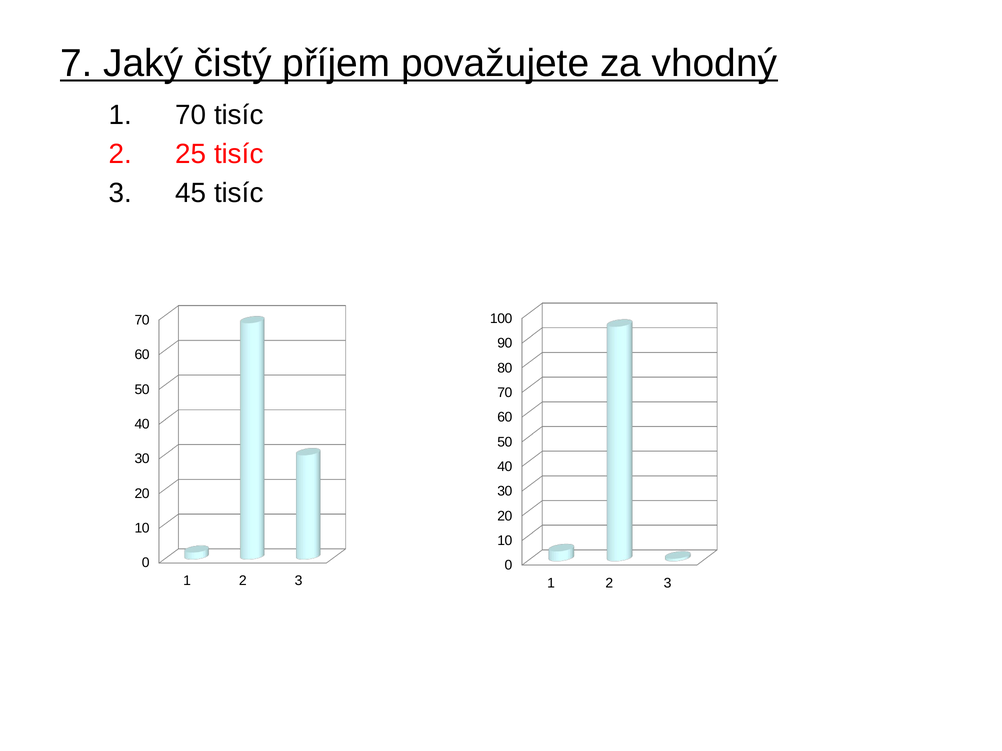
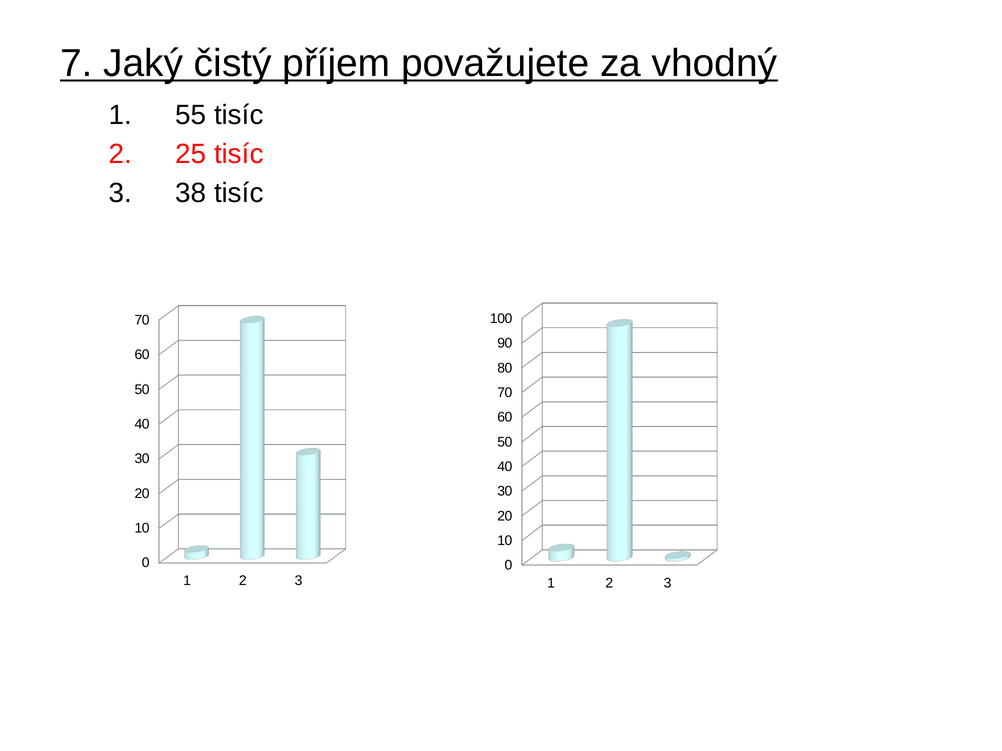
70 at (191, 115): 70 -> 55
45: 45 -> 38
